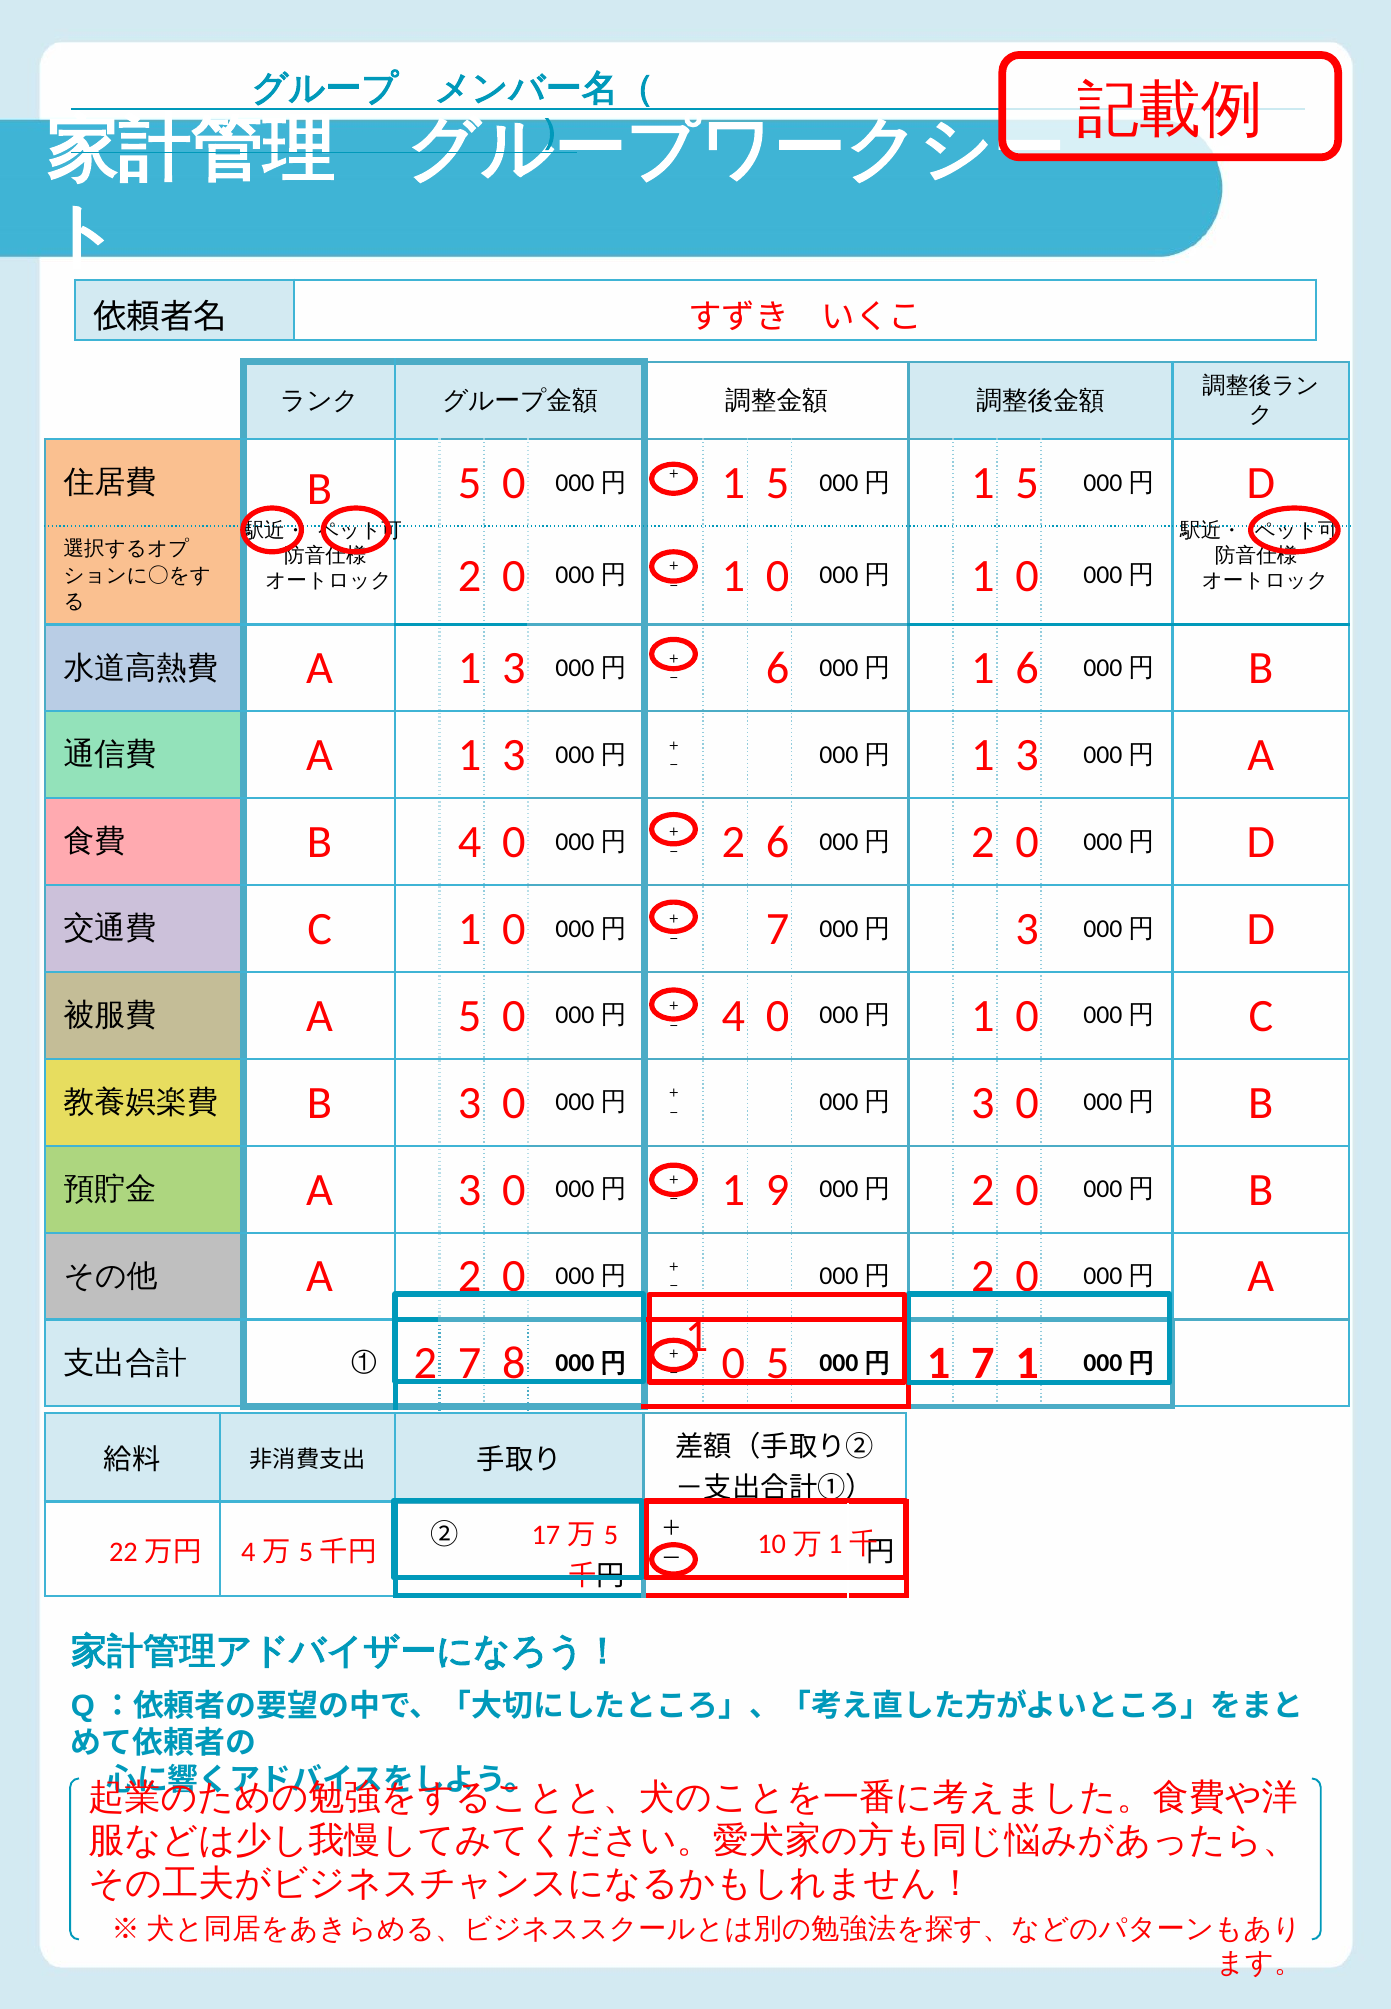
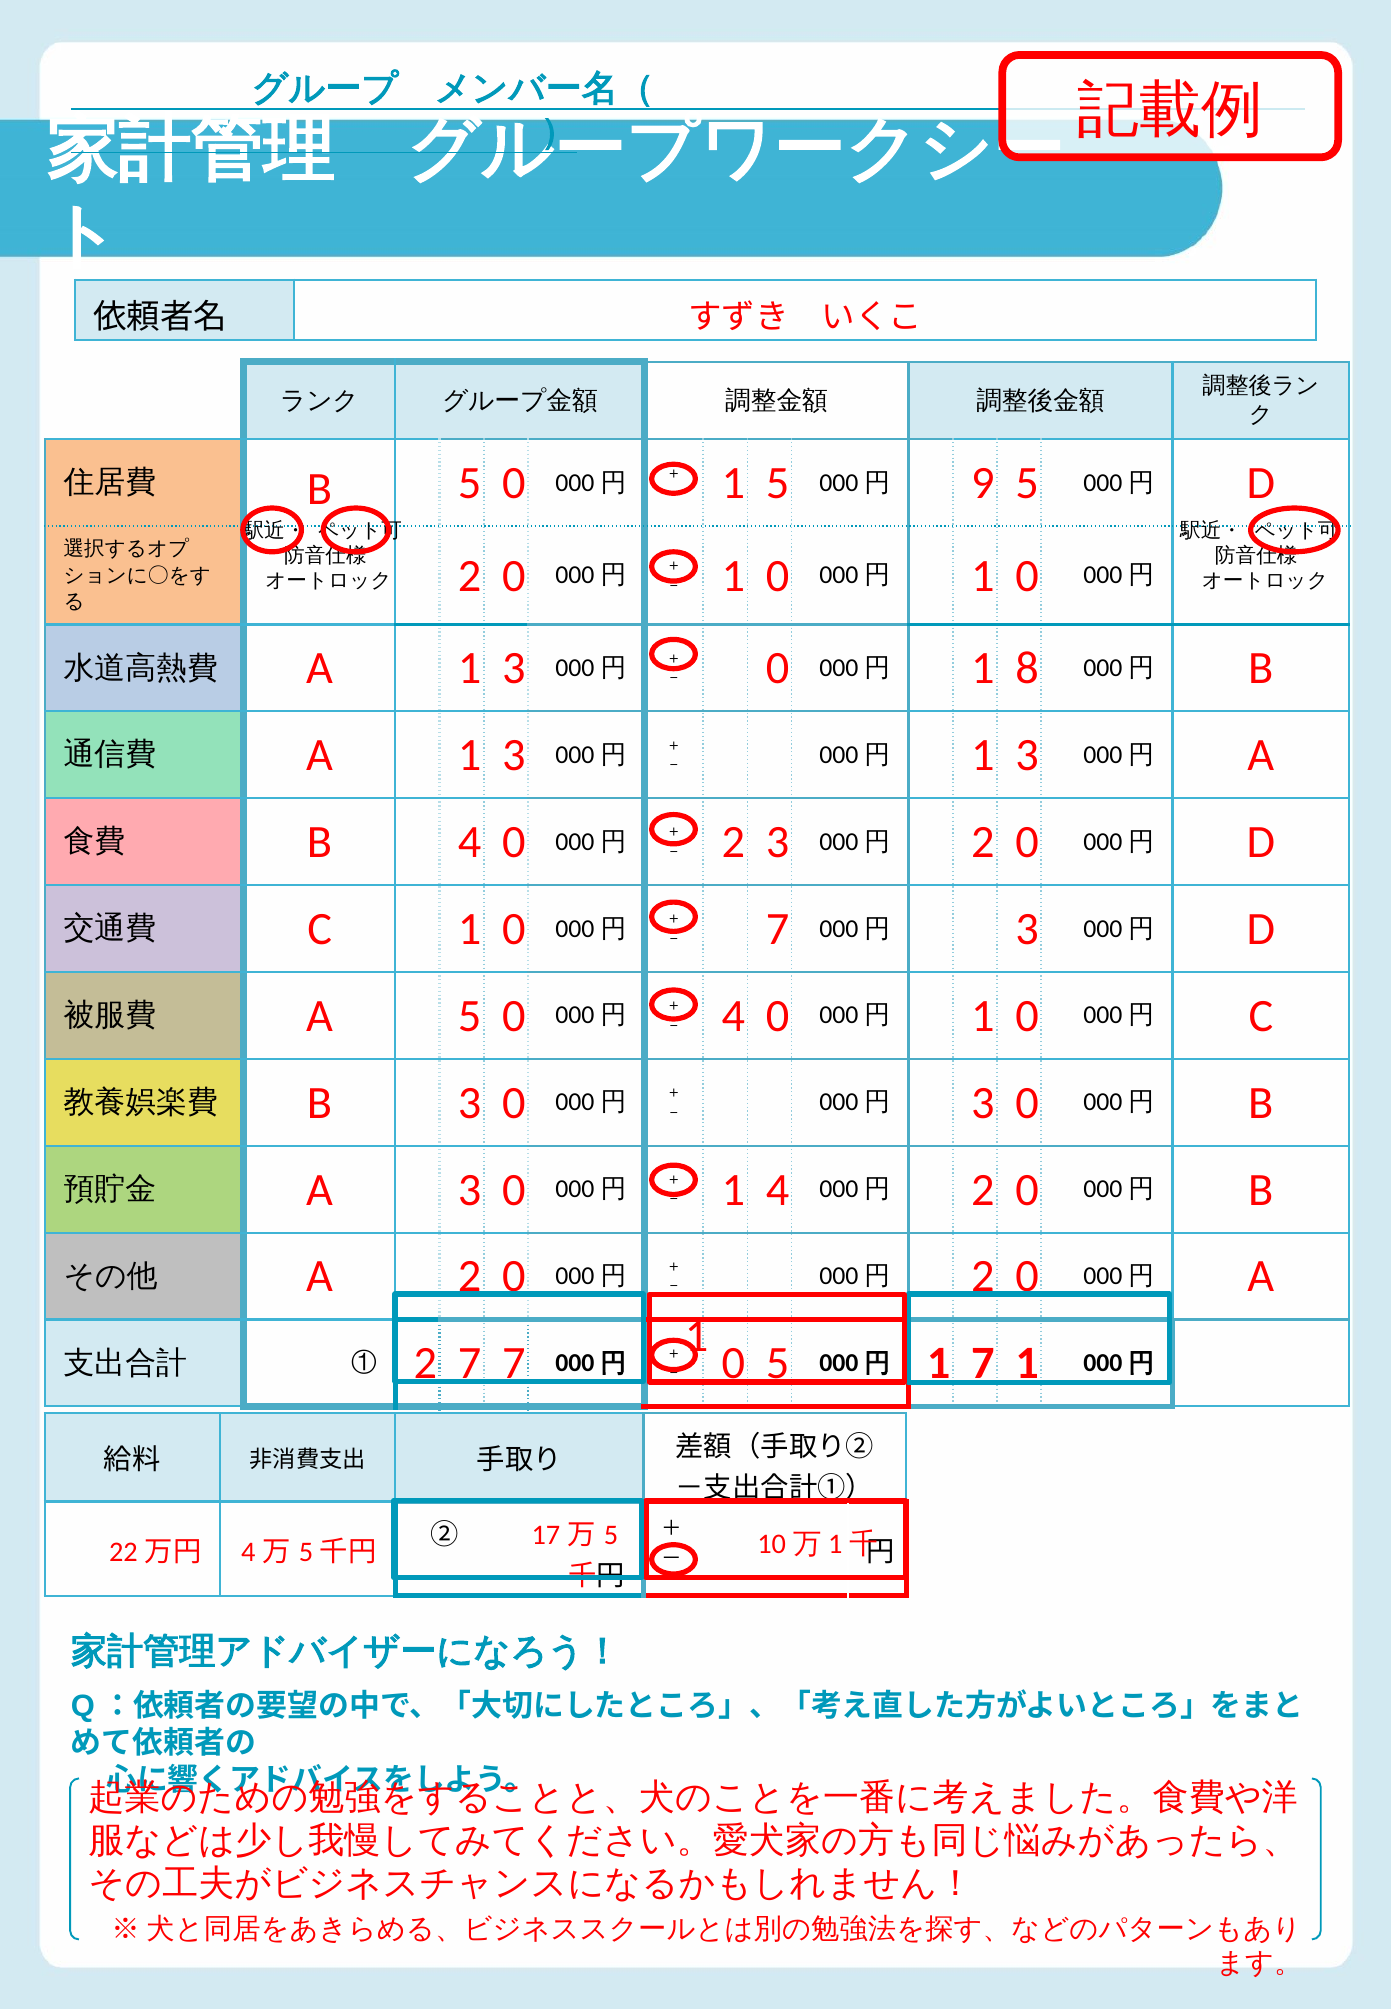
1 at (983, 483): 1 -> 9
6 at (778, 669): 6 -> 0
1 6: 6 -> 8
2 6: 6 -> 3
1 9: 9 -> 4
7 8: 8 -> 7
